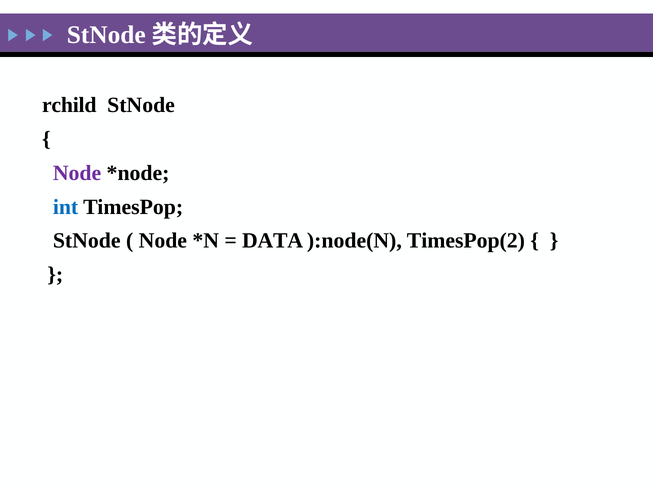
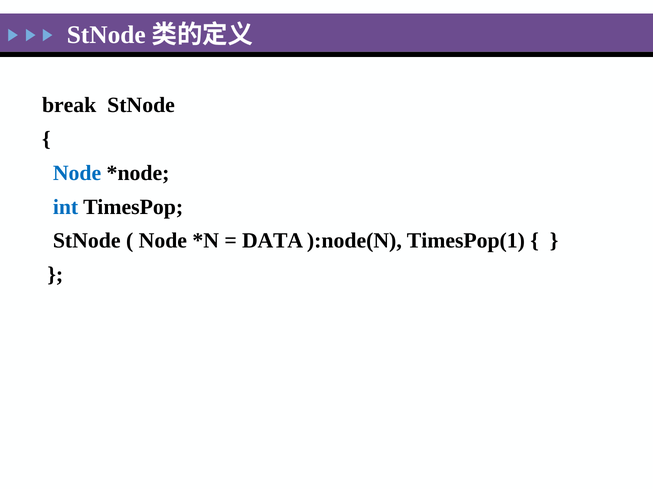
rchild: rchild -> break
Node at (77, 173) colour: purple -> blue
TimesPop(2: TimesPop(2 -> TimesPop(1
